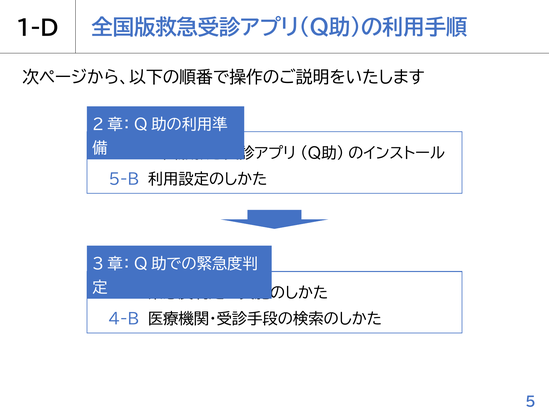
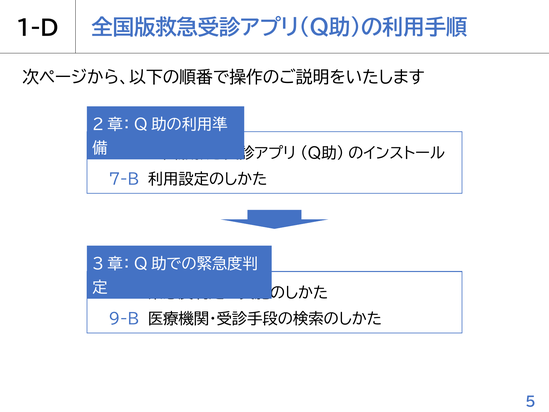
5-B: 5-B -> 7-B
4-B: 4-B -> 9-B
